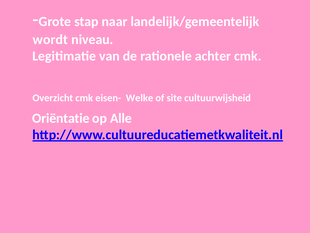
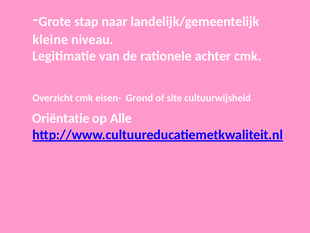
wordt: wordt -> kleine
Welke: Welke -> Grond
